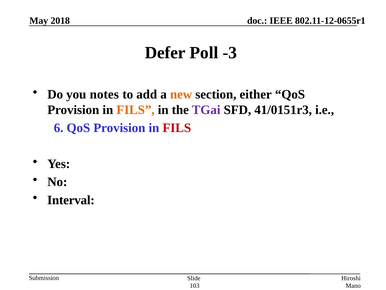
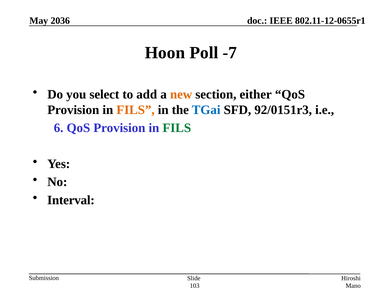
2018: 2018 -> 2036
Defer: Defer -> Hoon
-3: -3 -> -7
notes: notes -> select
TGai colour: purple -> blue
41/0151r3: 41/0151r3 -> 92/0151r3
FILS at (177, 128) colour: red -> green
